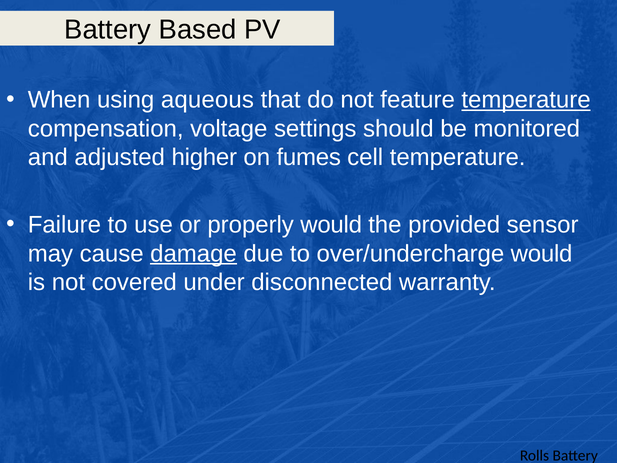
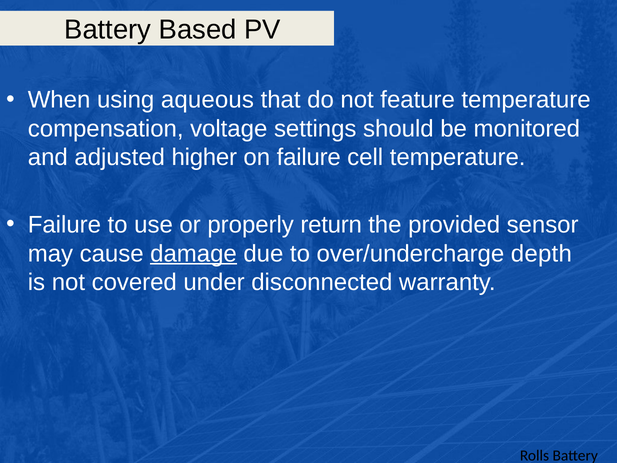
temperature at (526, 100) underline: present -> none
on fumes: fumes -> failure
properly would: would -> return
over/undercharge would: would -> depth
